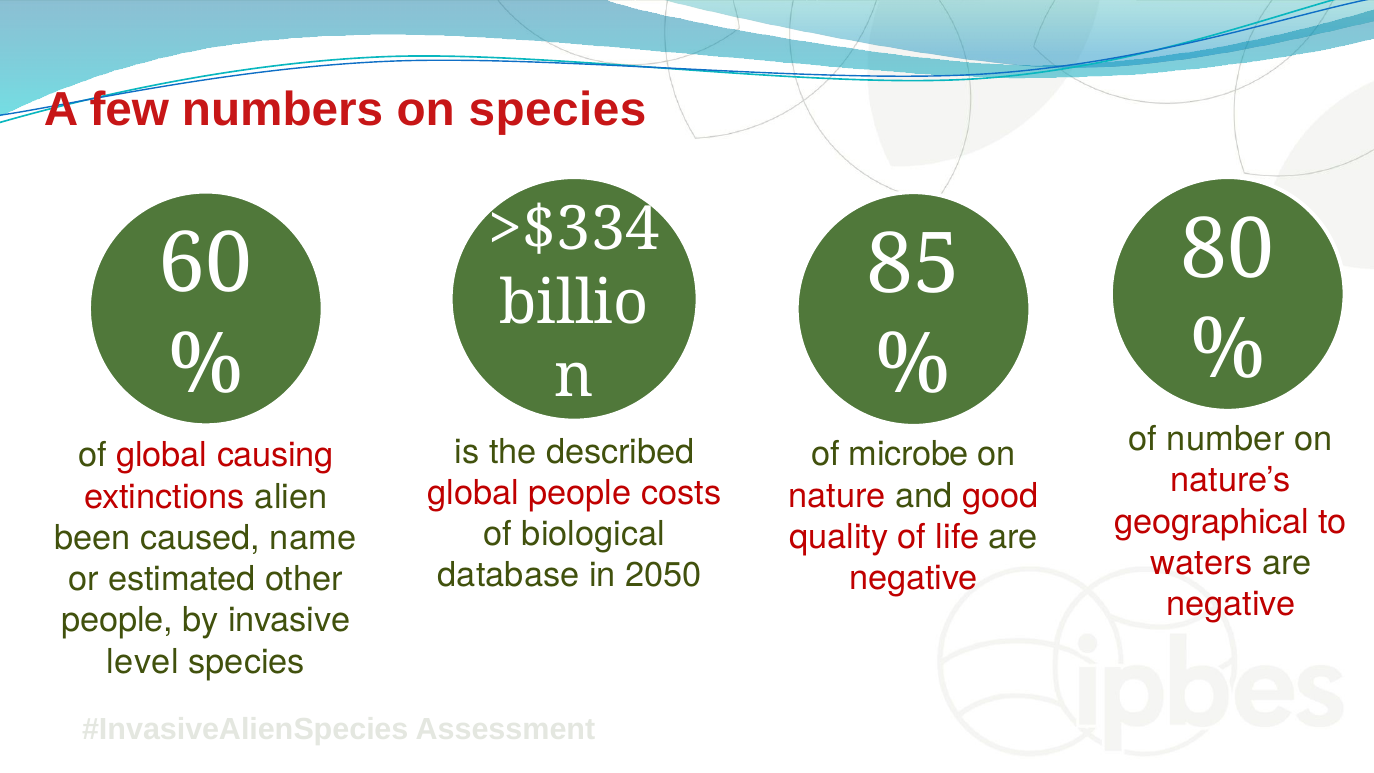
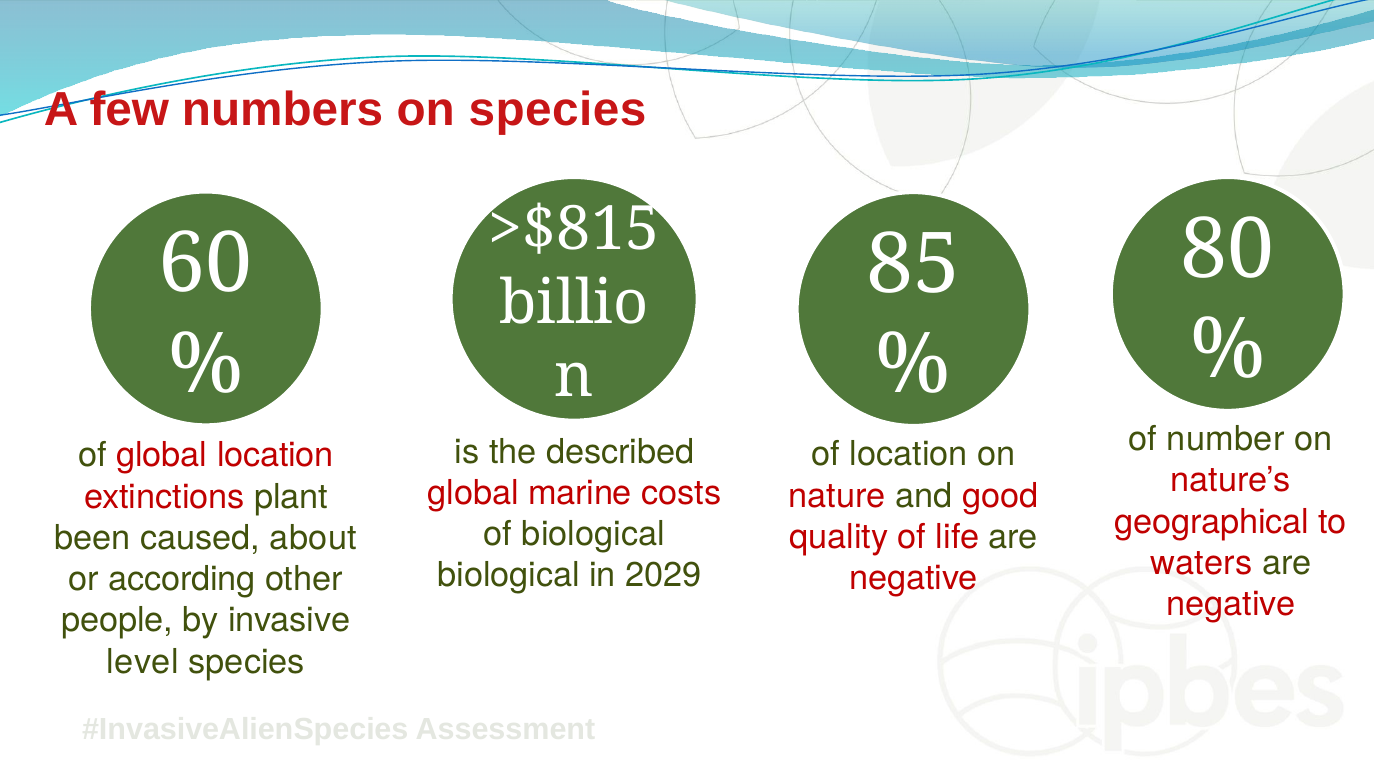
>$334: >$334 -> >$815
of microbe: microbe -> location
global causing: causing -> location
global people: people -> marine
alien: alien -> plant
name: name -> about
database at (509, 576): database -> biological
2050: 2050 -> 2029
estimated: estimated -> according
